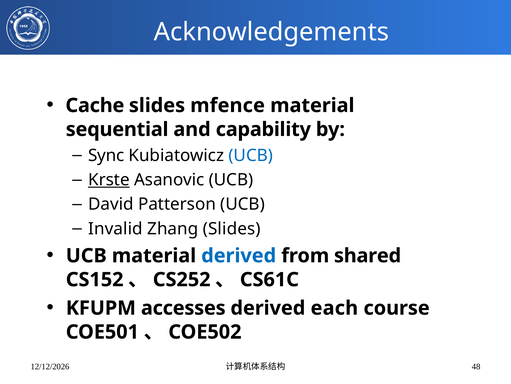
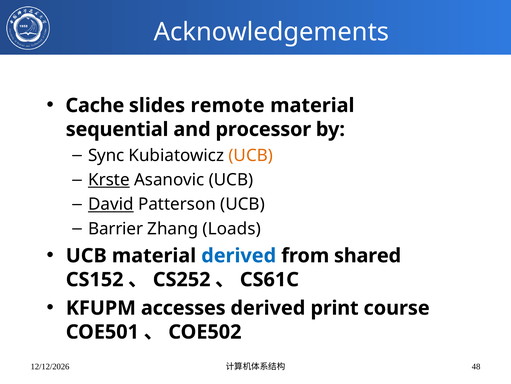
mfence: mfence -> remote
capability: capability -> processor
UCB at (251, 155) colour: blue -> orange
David underline: none -> present
Invalid: Invalid -> Barrier
Zhang Slides: Slides -> Loads
each: each -> print
